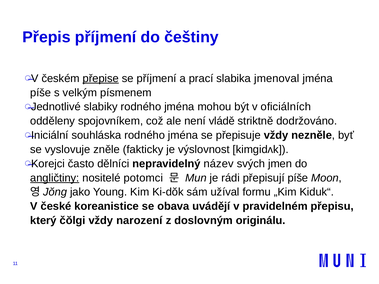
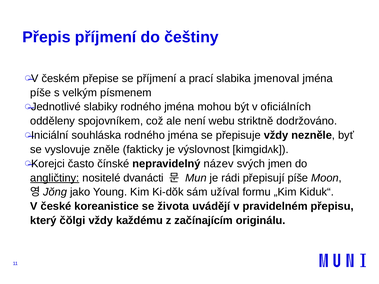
přepise underline: present -> none
vládě: vládě -> webu
dělníci: dělníci -> čínské
potomci: potomci -> dvanácti
obava: obava -> života
narození: narození -> každému
doslovným: doslovným -> začínajícím
